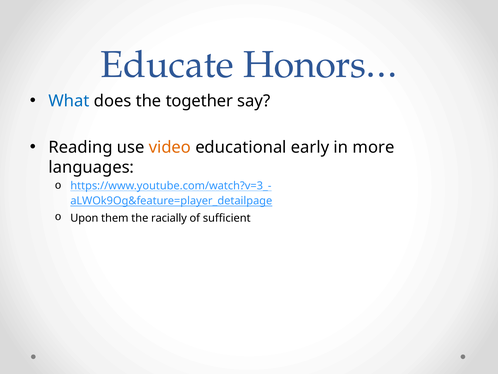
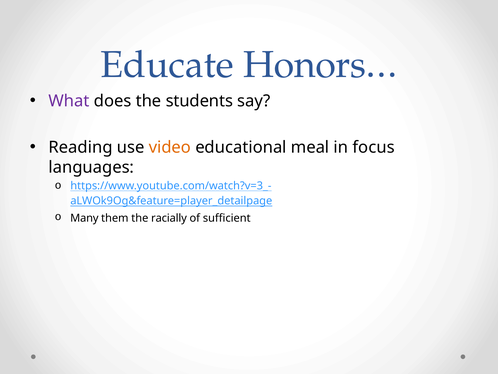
What colour: blue -> purple
together: together -> students
early: early -> meal
more: more -> focus
Upon: Upon -> Many
